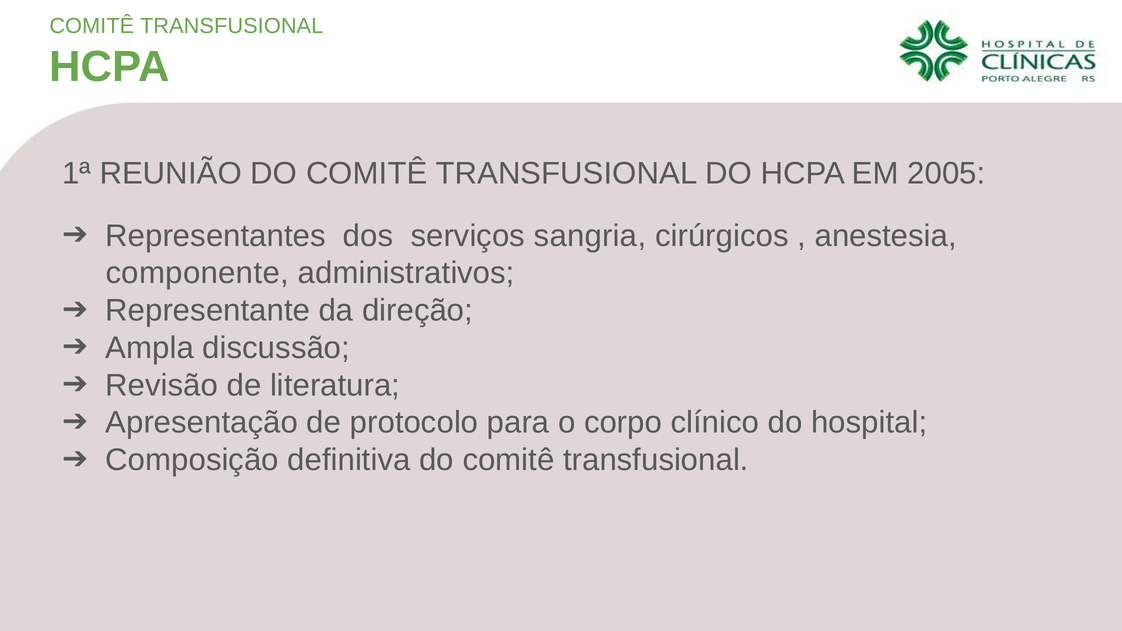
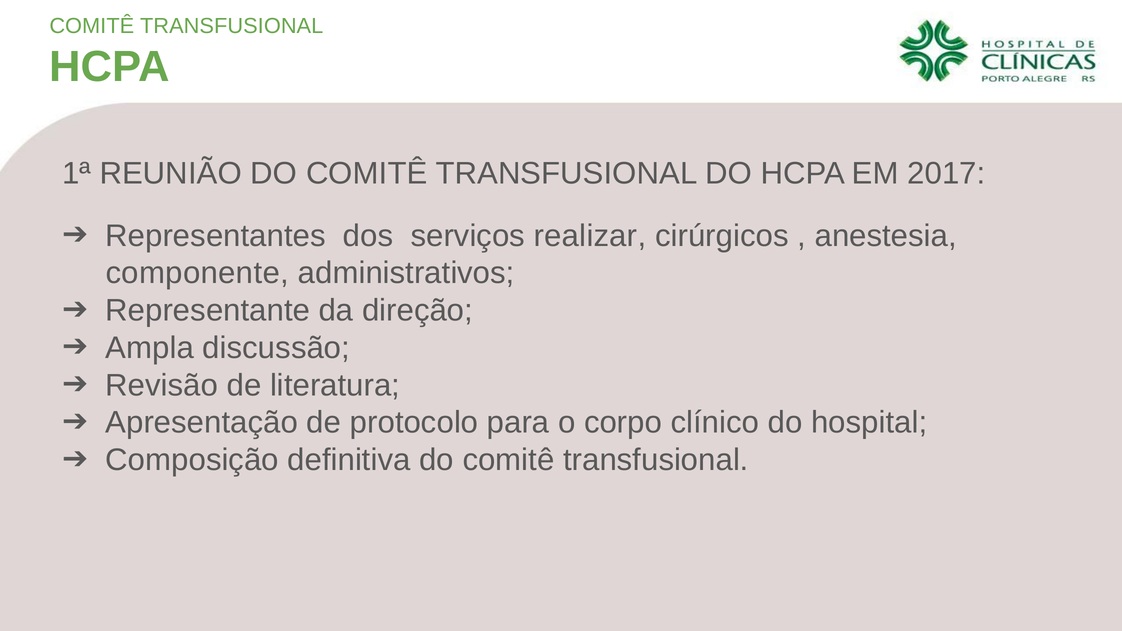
2005: 2005 -> 2017
sangria: sangria -> realizar
